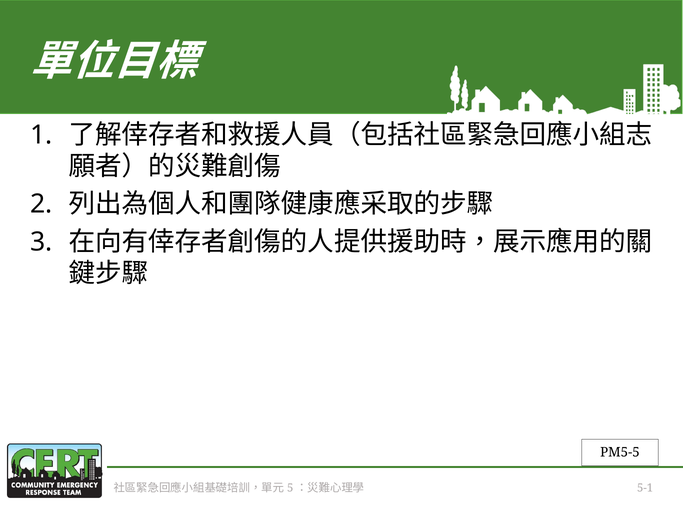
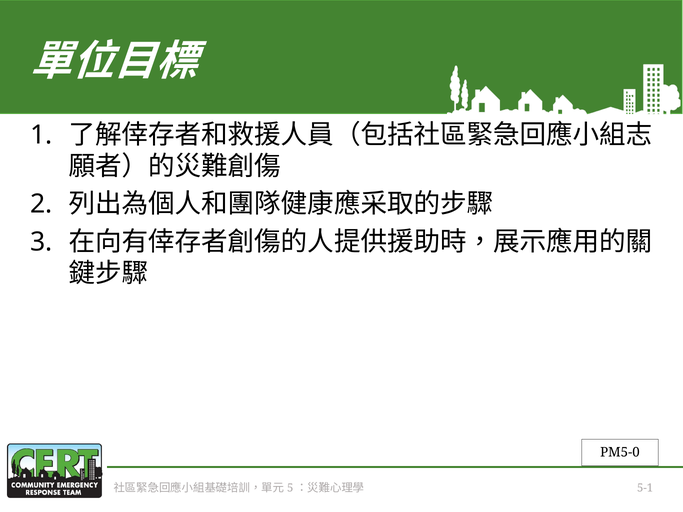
PM5-5: PM5-5 -> PM5-0
